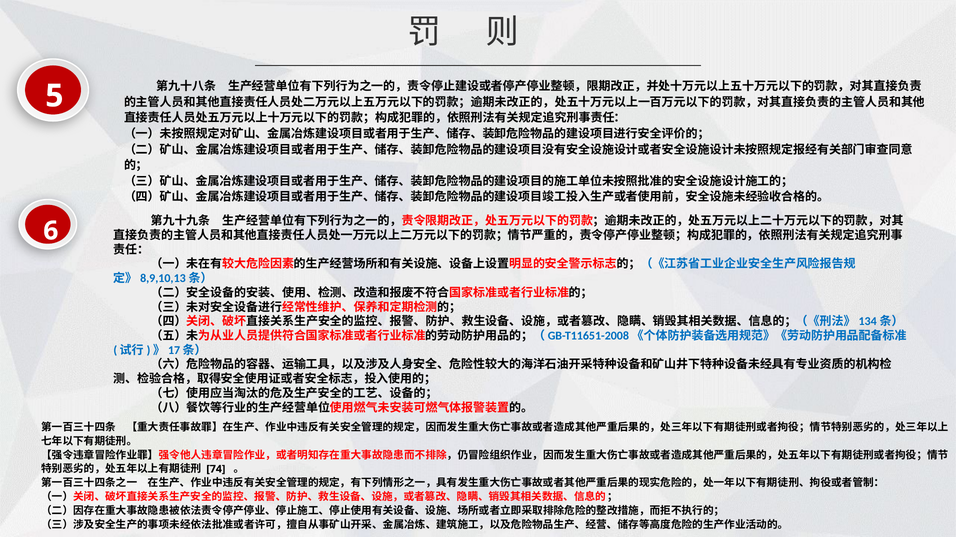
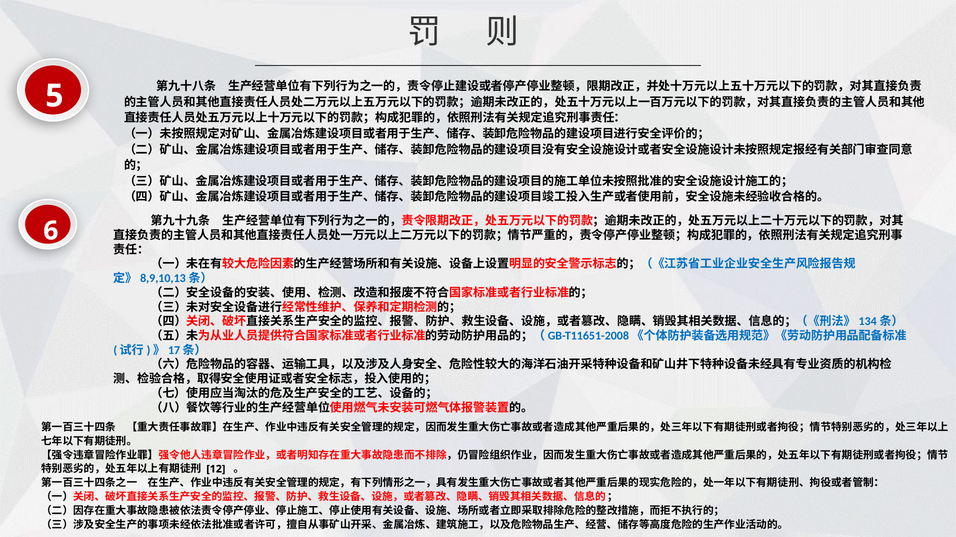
74: 74 -> 12
